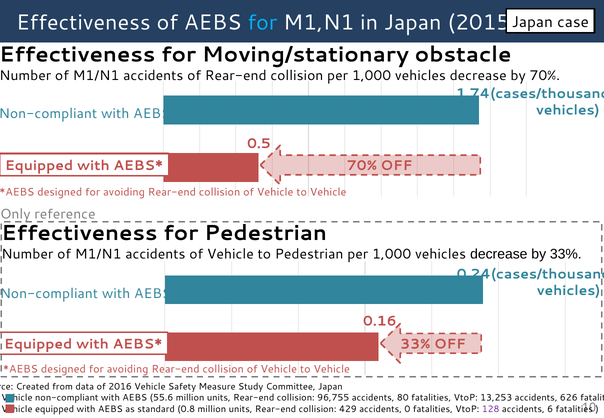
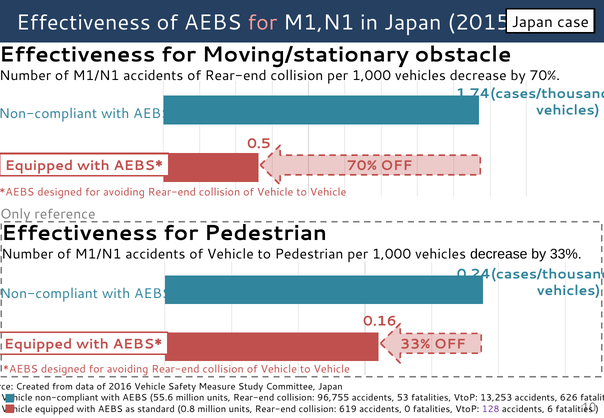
for at (262, 23) colour: light blue -> pink
80: 80 -> 53
429: 429 -> 619
